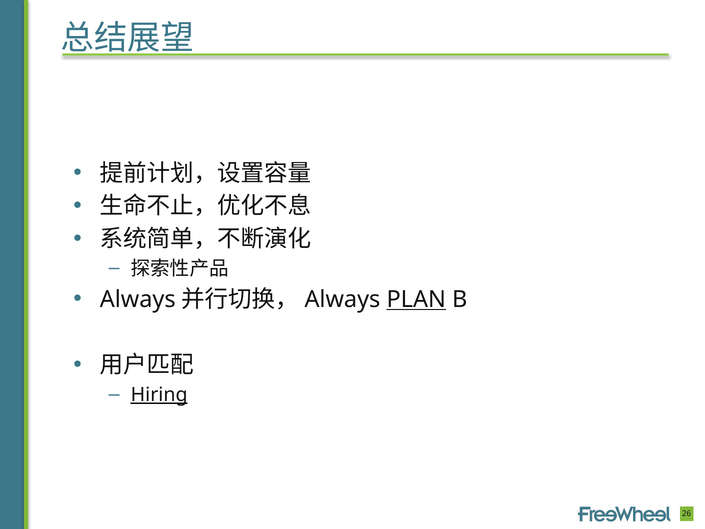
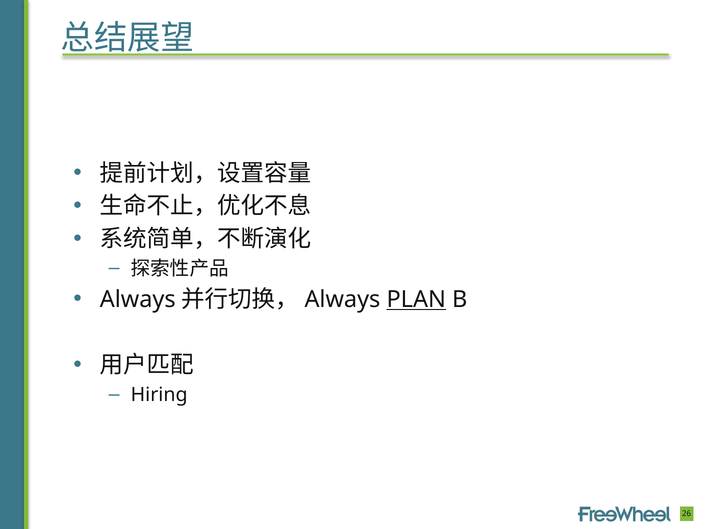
Hiring underline: present -> none
